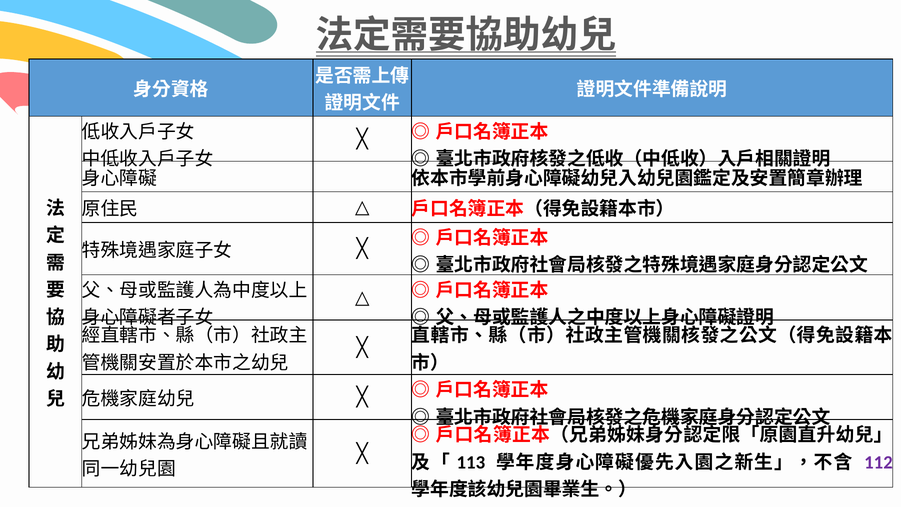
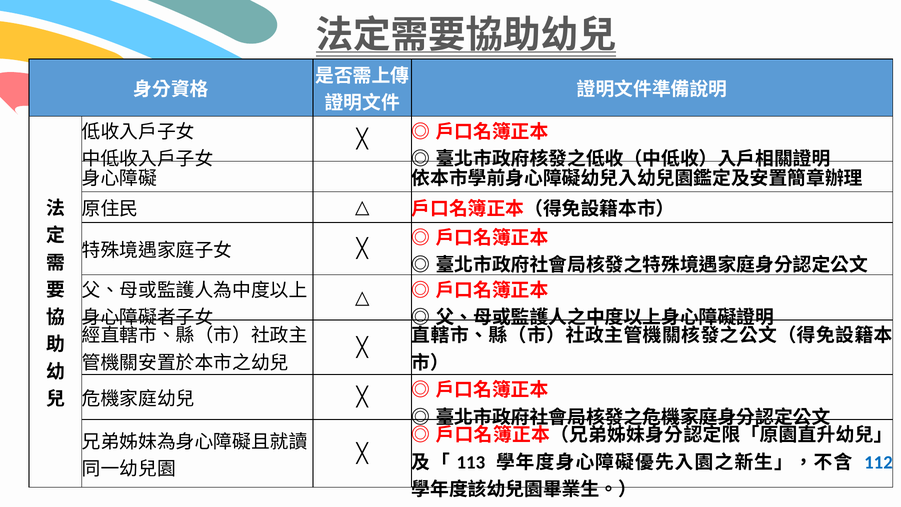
112 colour: purple -> blue
